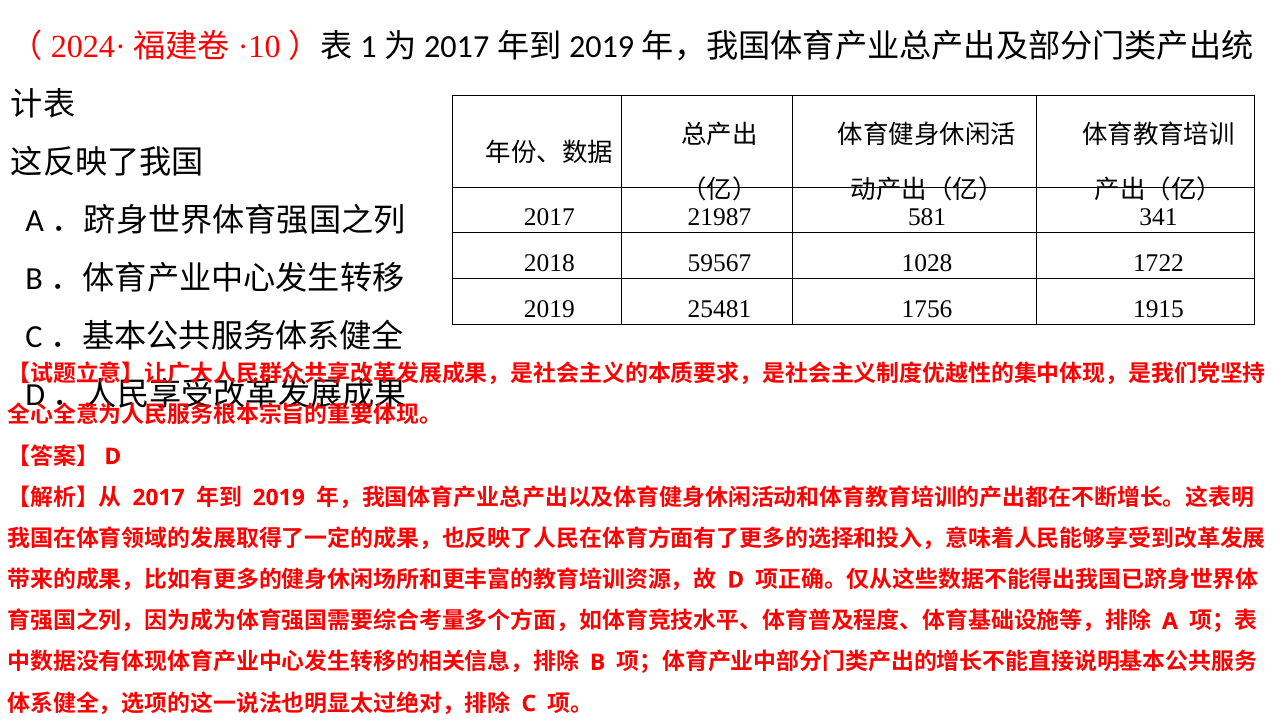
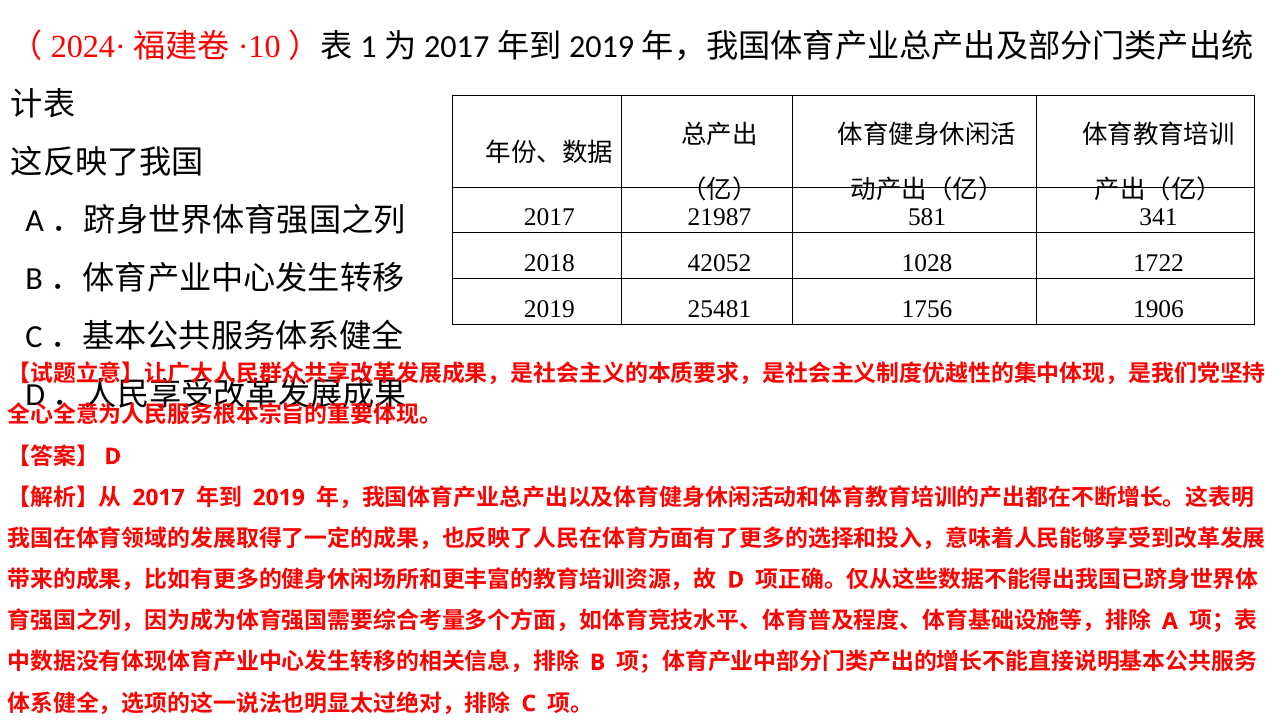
59567: 59567 -> 42052
1915: 1915 -> 1906
